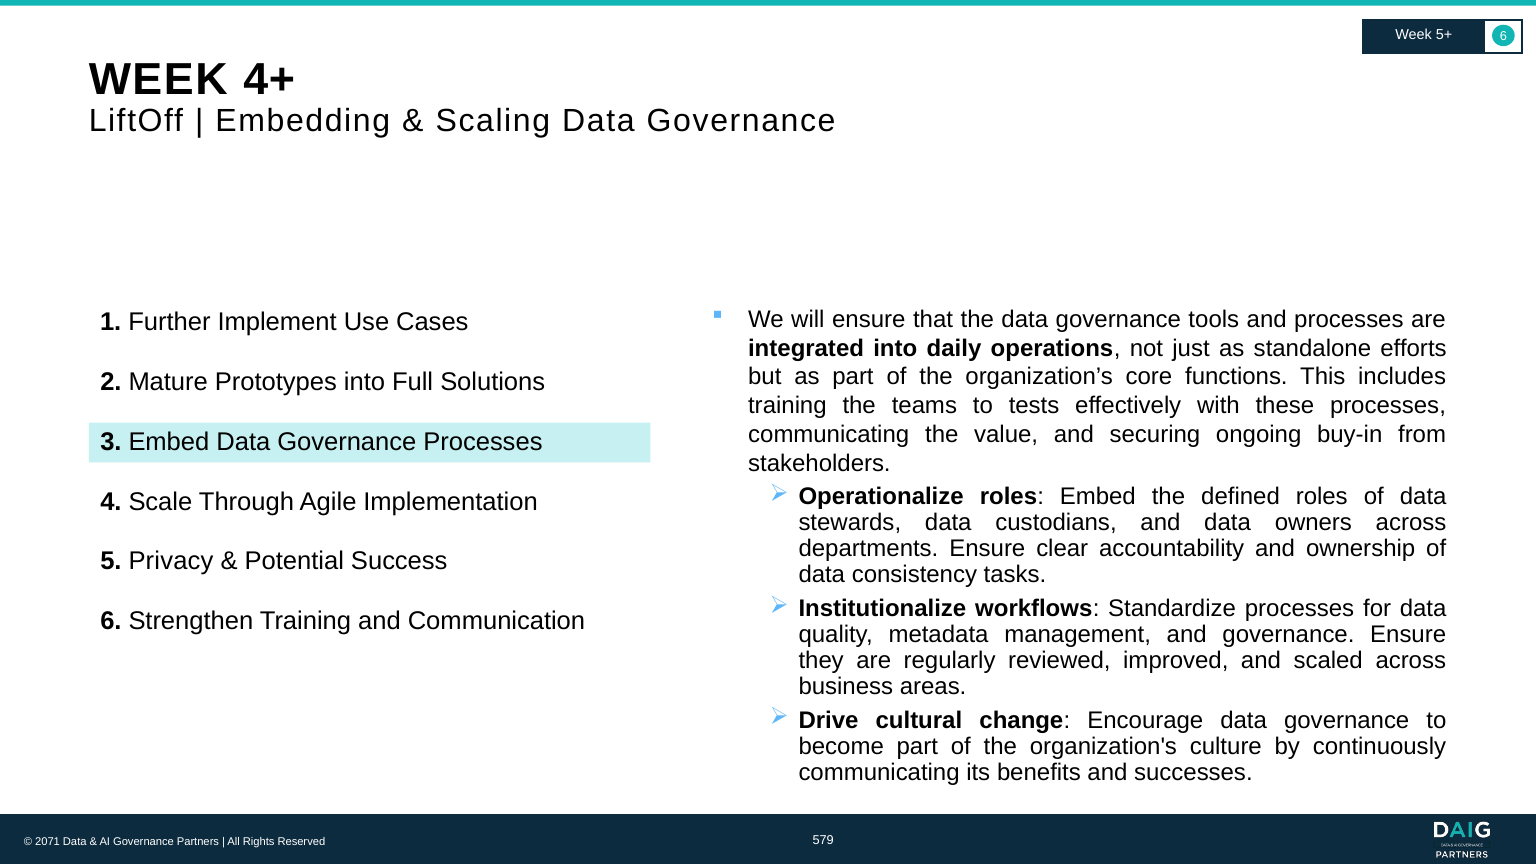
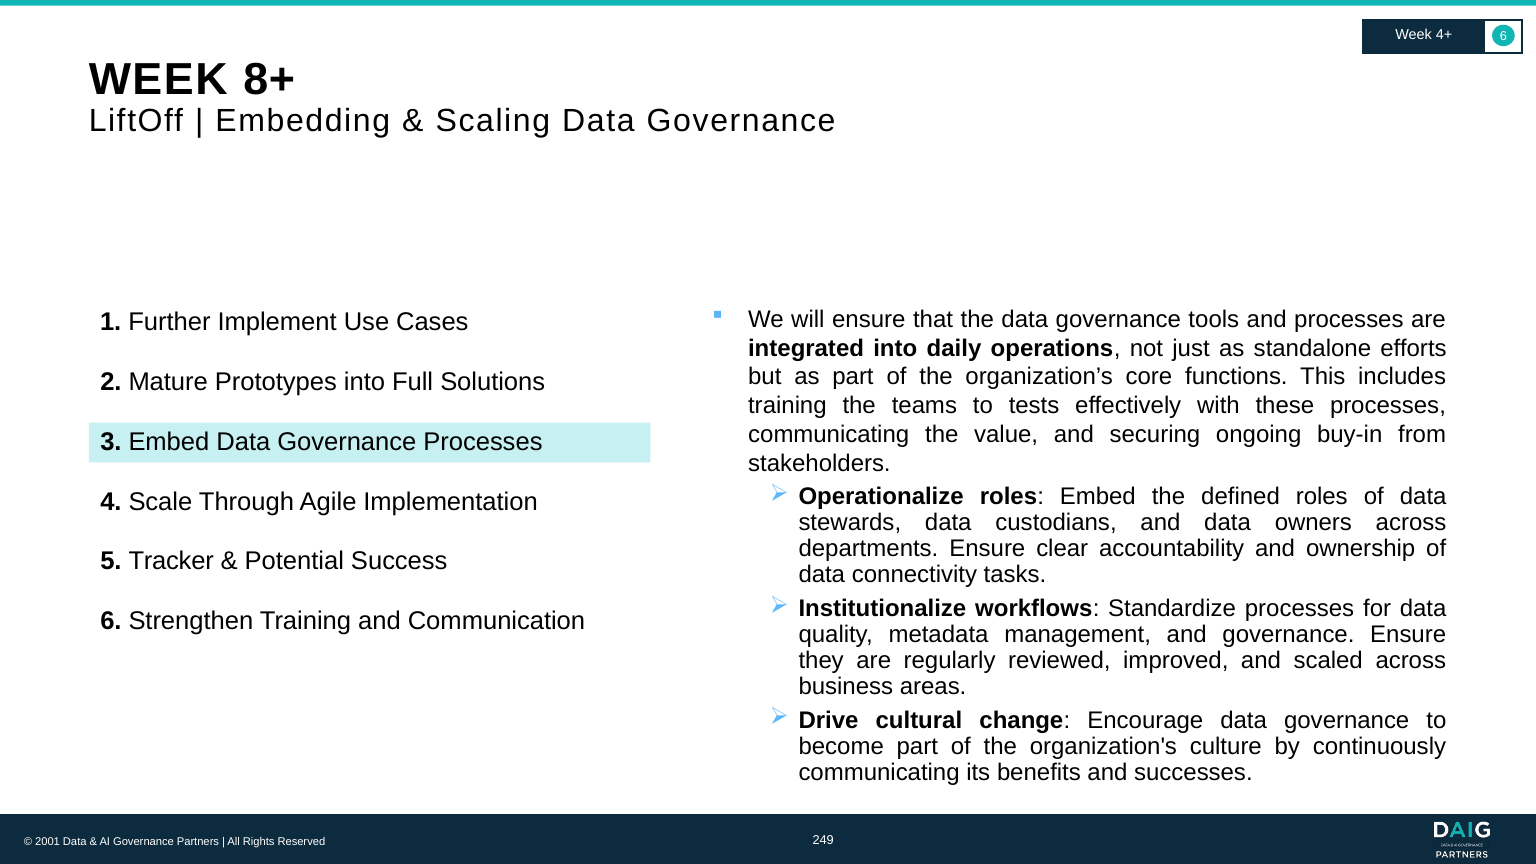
5+: 5+ -> 4+
4+: 4+ -> 8+
Privacy: Privacy -> Tracker
consistency: consistency -> connectivity
2071: 2071 -> 2001
579: 579 -> 249
